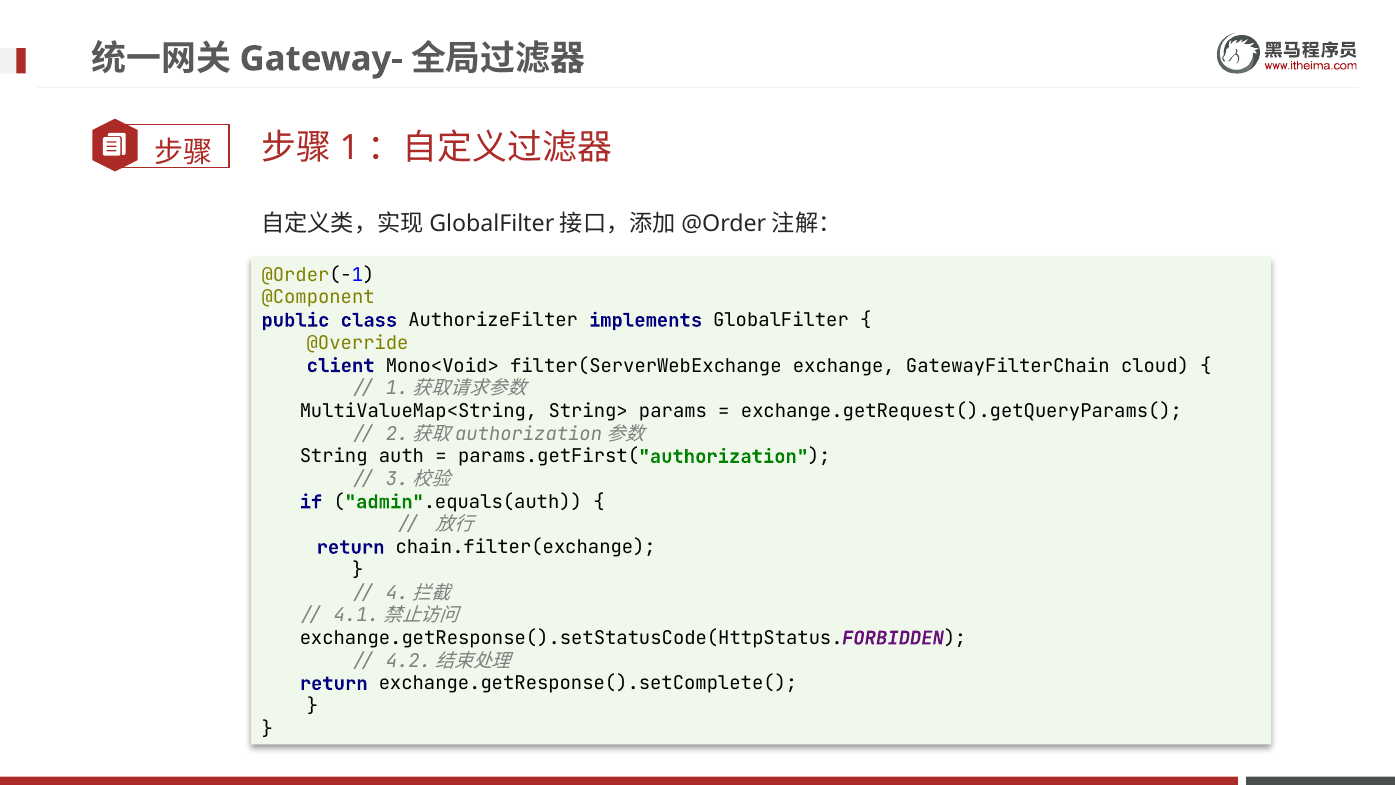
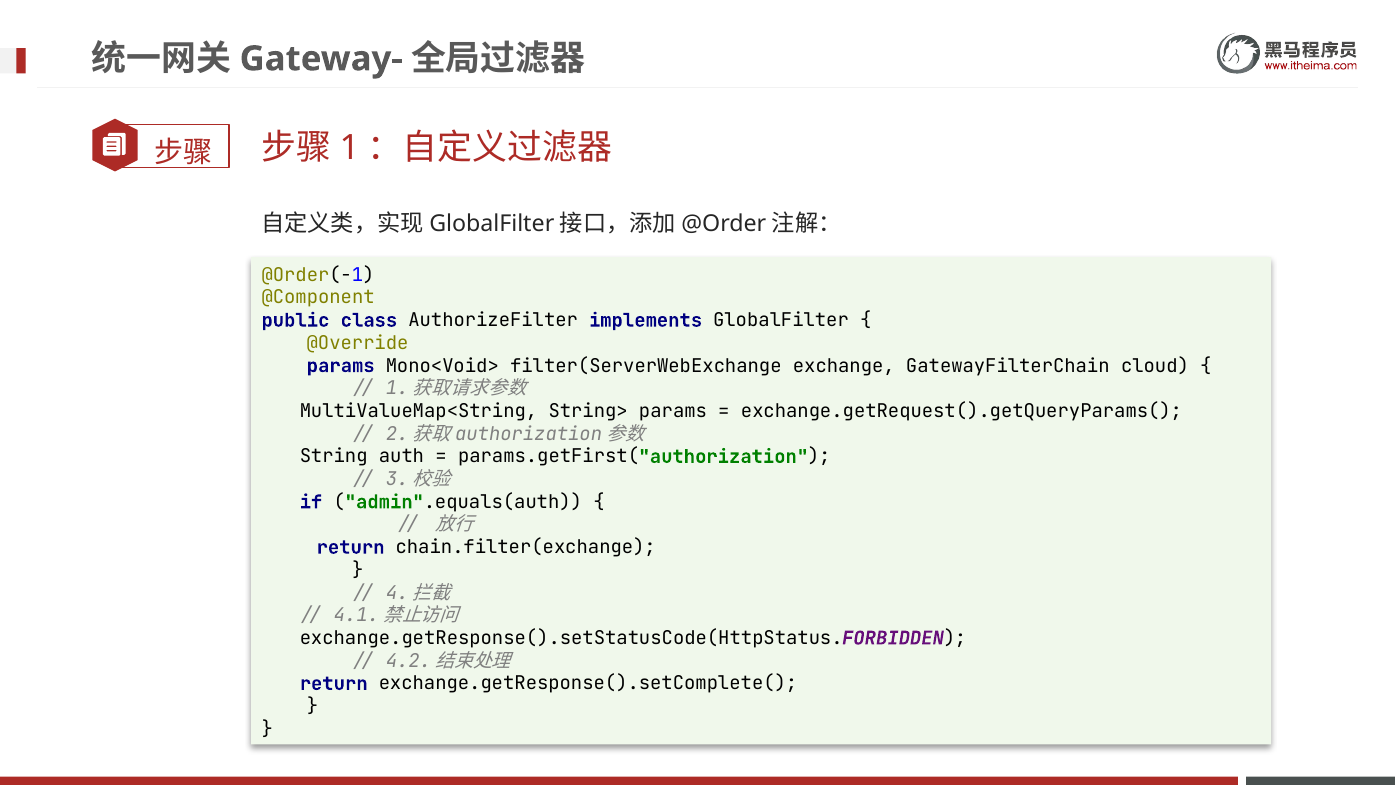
client at (341, 366): client -> params
